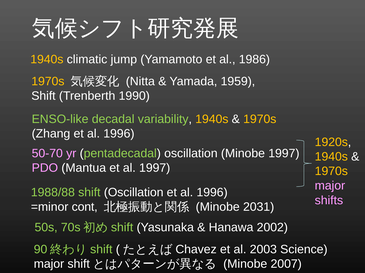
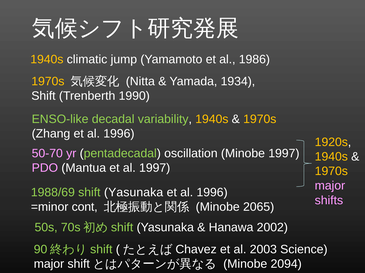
1959: 1959 -> 1934
1988/88: 1988/88 -> 1988/69
Oscillation at (134, 193): Oscillation -> Yasunaka
2031: 2031 -> 2065
2007: 2007 -> 2094
